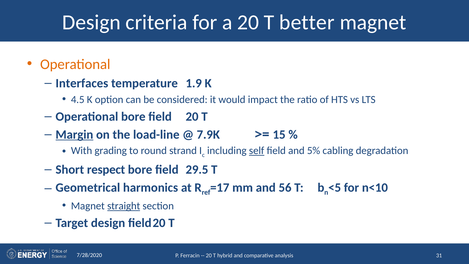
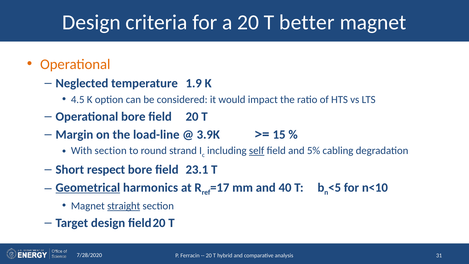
Interfaces: Interfaces -> Neglected
Margin underline: present -> none
7.9K: 7.9K -> 3.9K
With grading: grading -> section
29.5: 29.5 -> 23.1
Geometrical underline: none -> present
56: 56 -> 40
